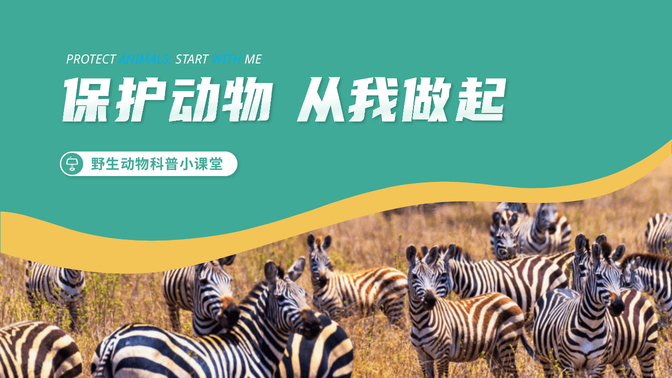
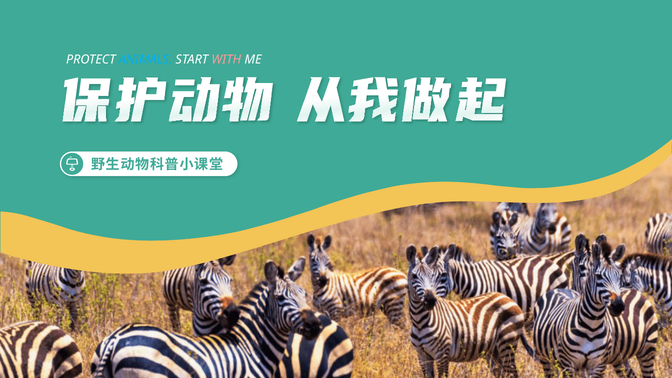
WITH colour: light blue -> pink
